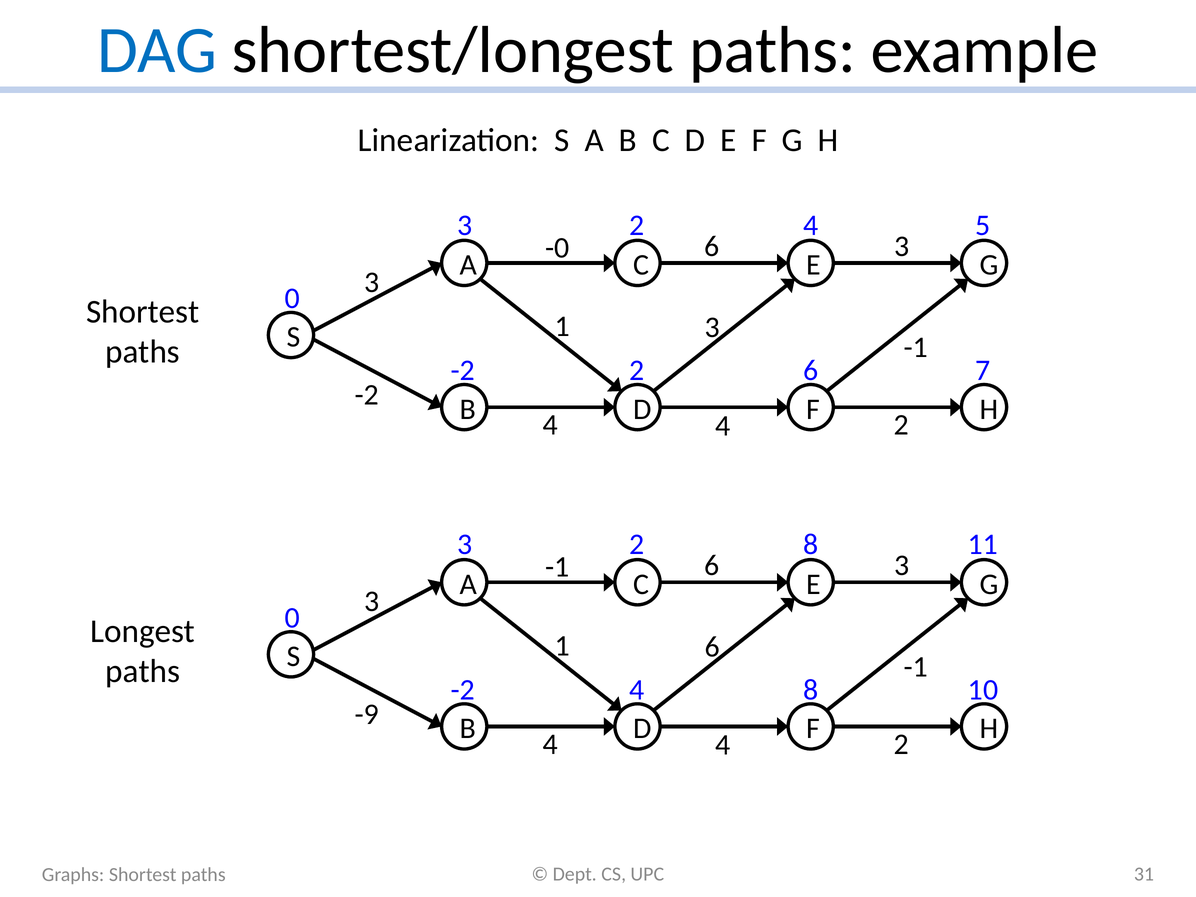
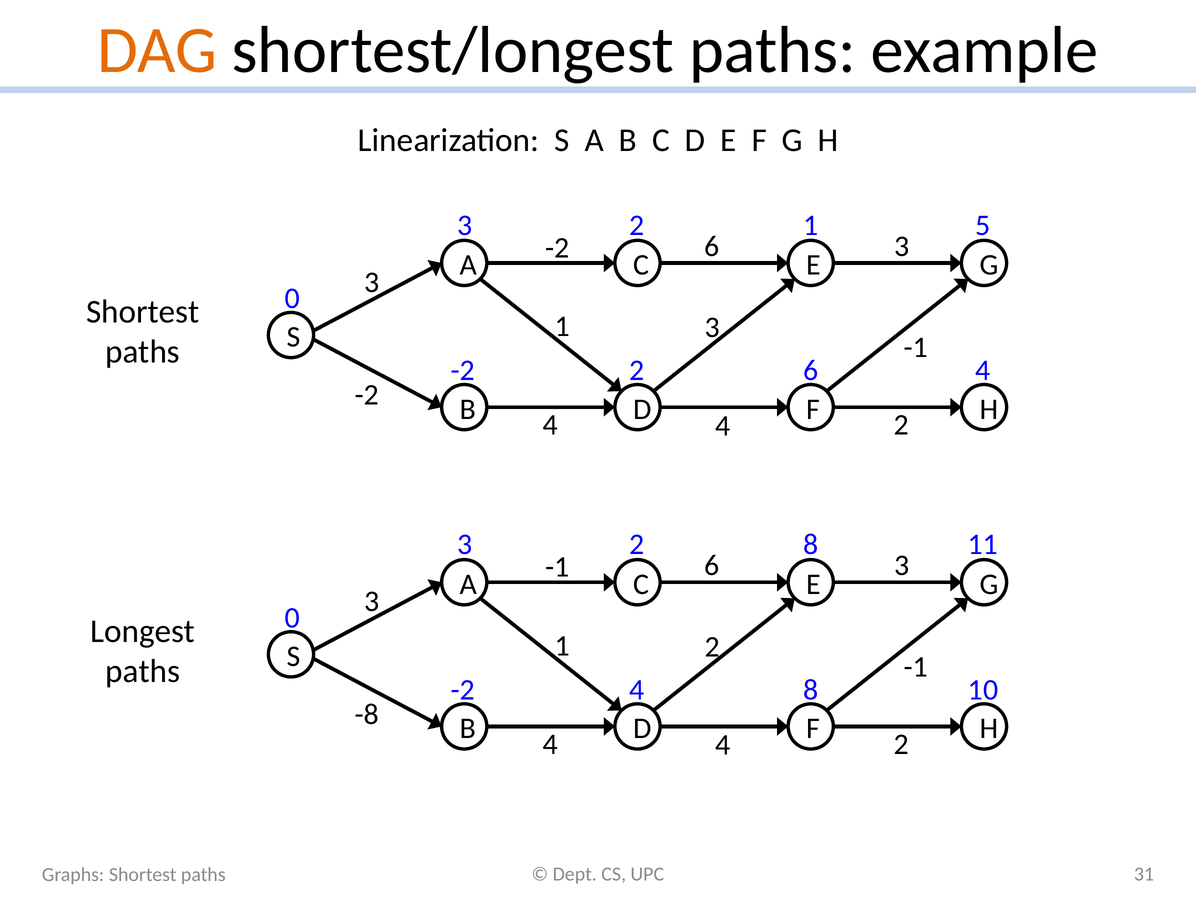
DAG colour: blue -> orange
3 2 4: 4 -> 1
-0 at (557, 248): -0 -> -2
6 7: 7 -> 4
1 6: 6 -> 2
-9: -9 -> -8
